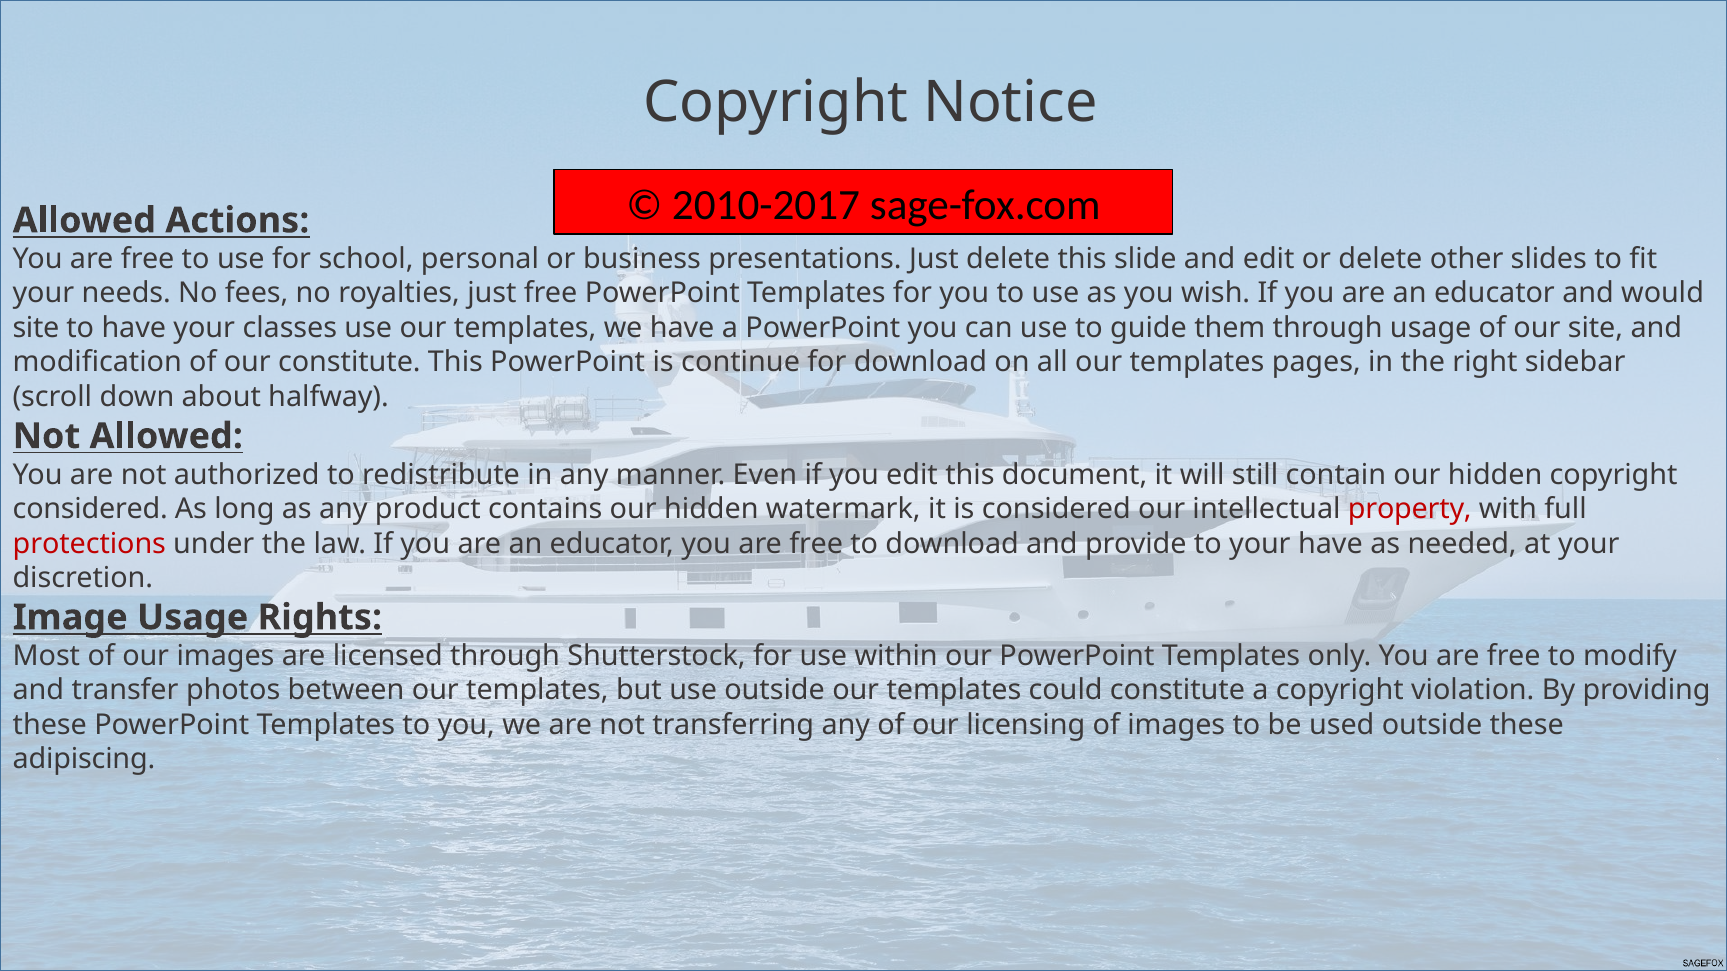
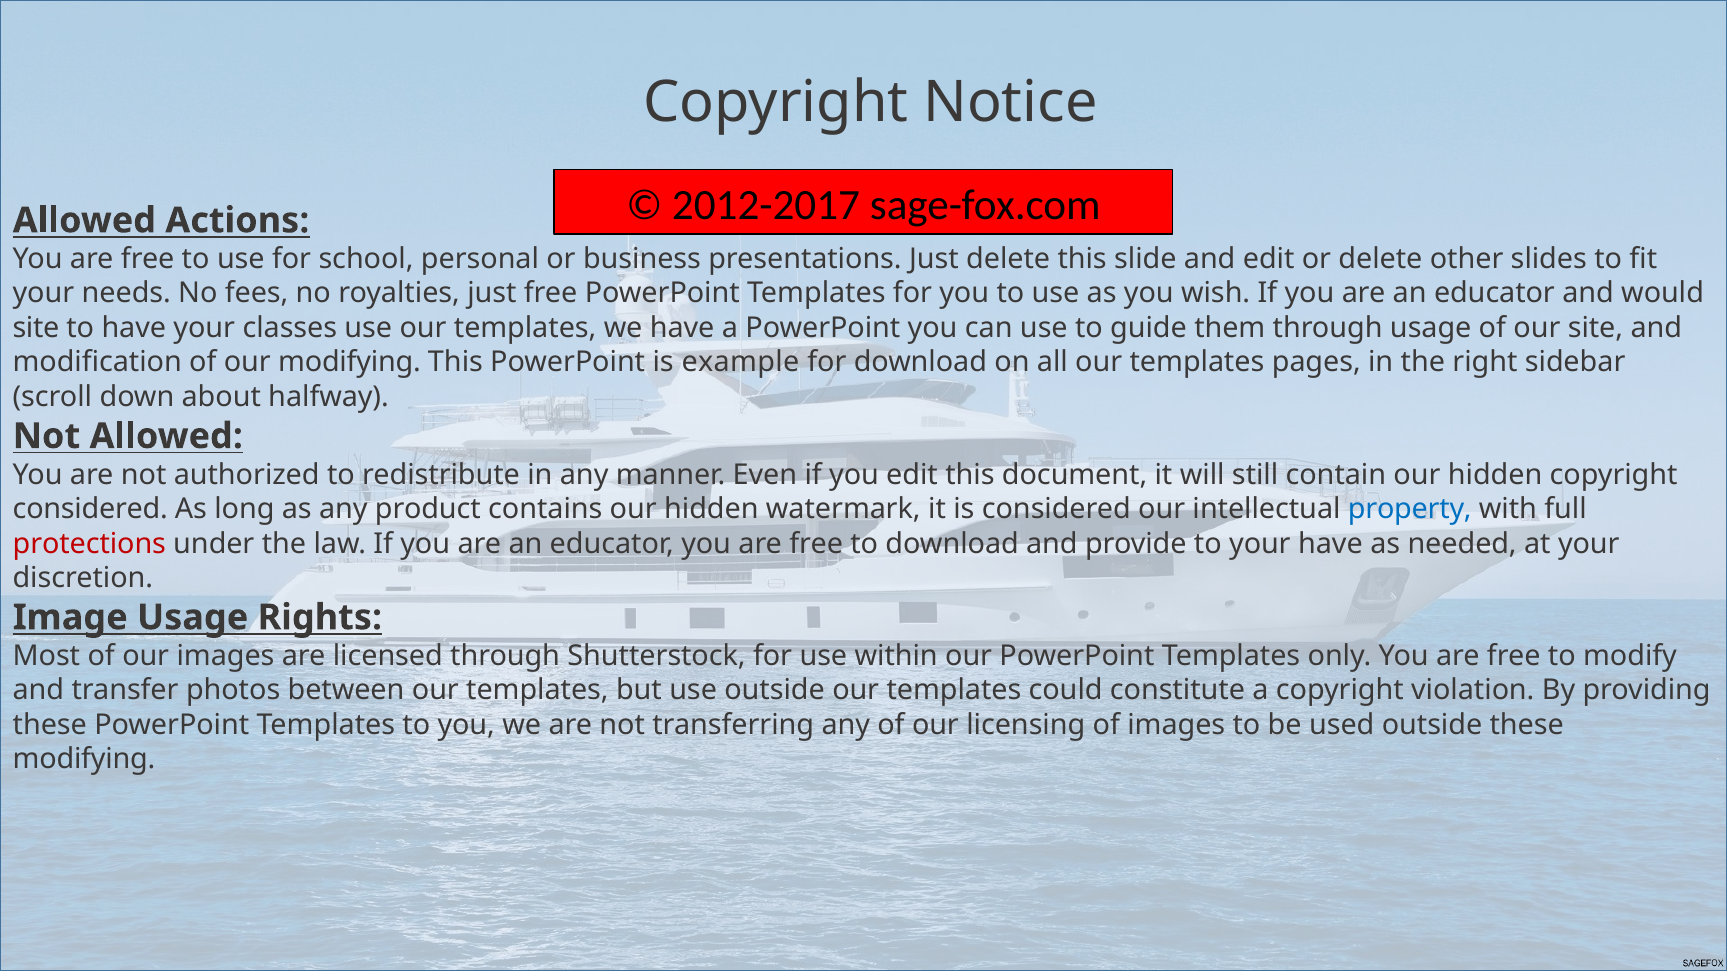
2010-2017: 2010-2017 -> 2012-2017
our constitute: constitute -> modifying
continue: continue -> example
property colour: red -> blue
adipiscing at (84, 760): adipiscing -> modifying
